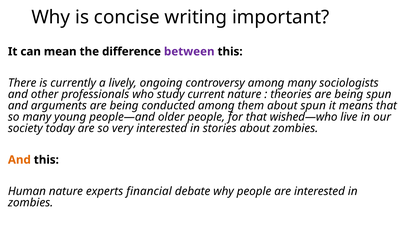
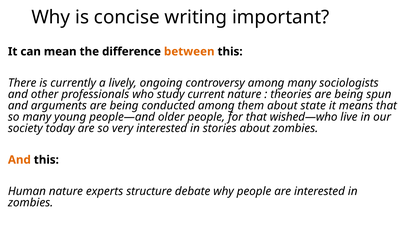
between colour: purple -> orange
about spun: spun -> state
financial: financial -> structure
